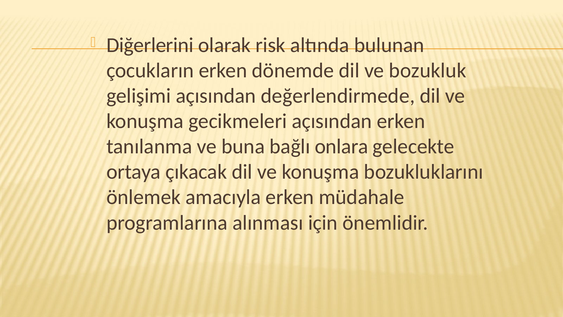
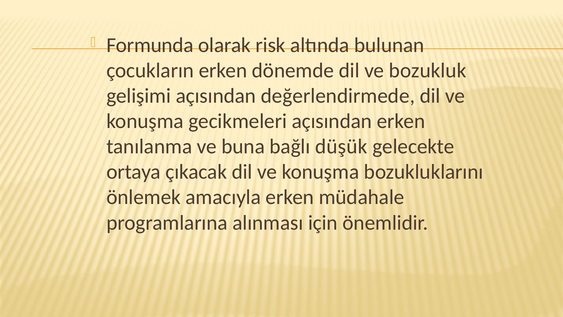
Diğerlerini: Diğerlerini -> Formunda
onlara: onlara -> düşük
